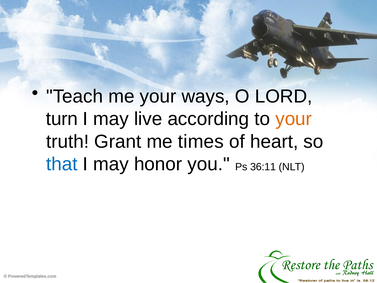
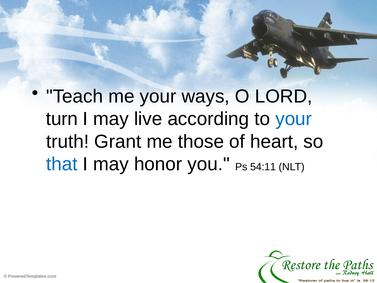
your at (294, 119) colour: orange -> blue
times: times -> those
36:11: 36:11 -> 54:11
